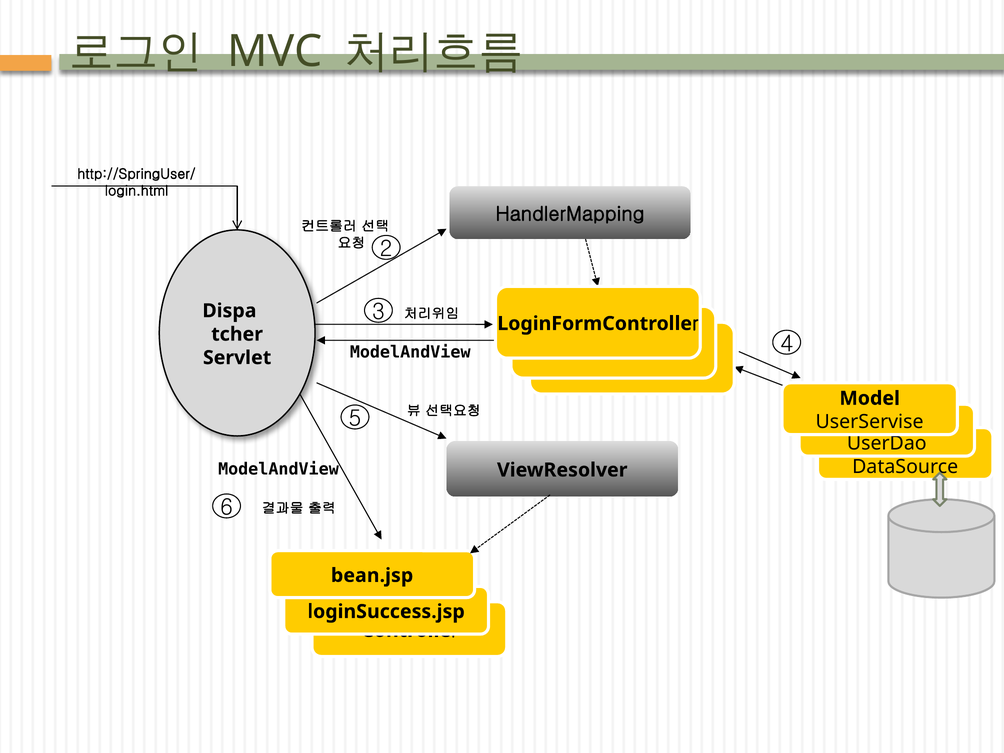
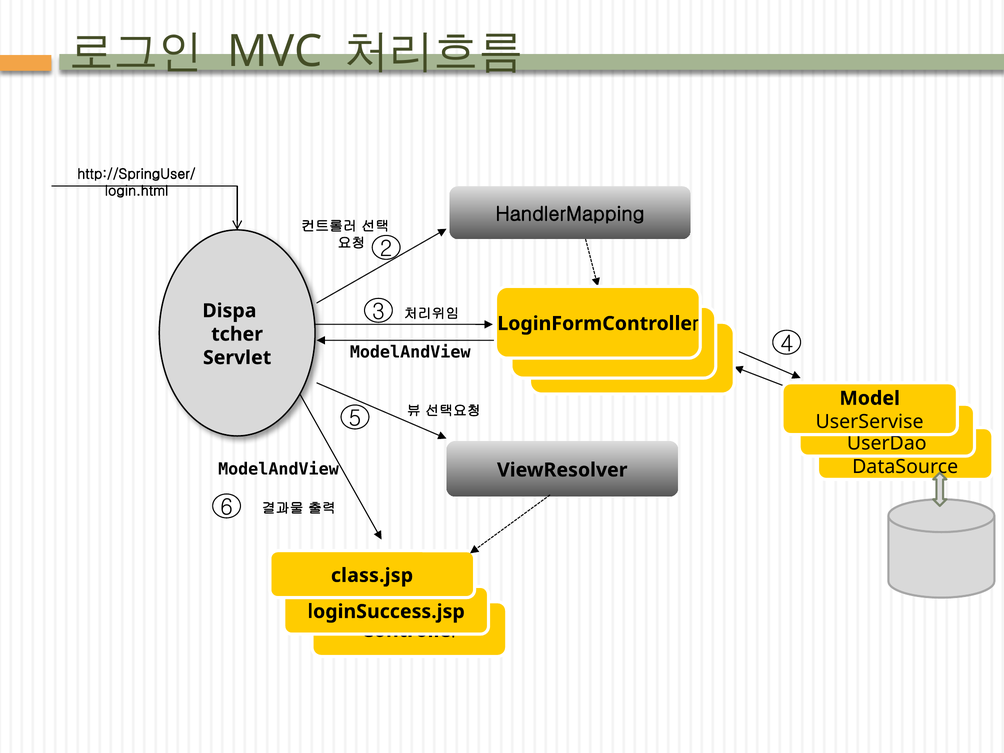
bean.jsp: bean.jsp -> class.jsp
